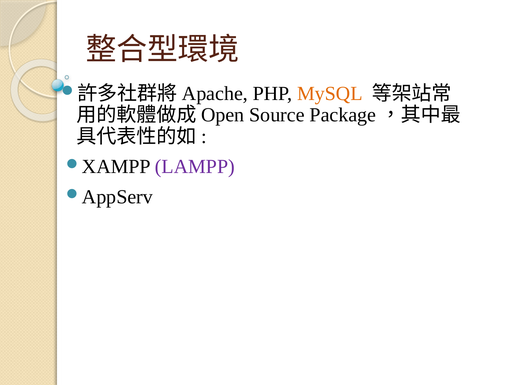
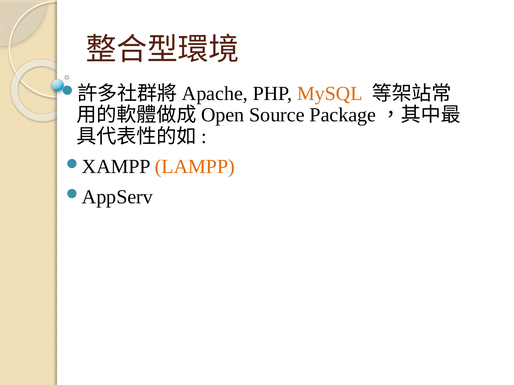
LAMPP colour: purple -> orange
